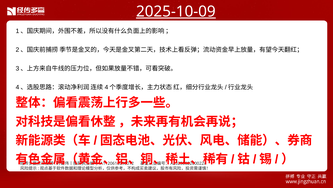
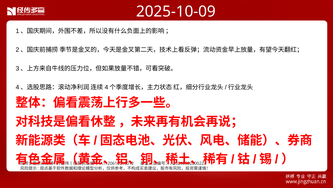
2025-10-09 underline: present -> none
